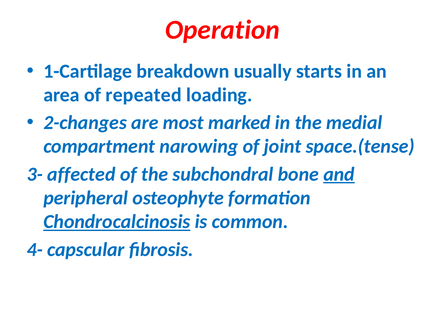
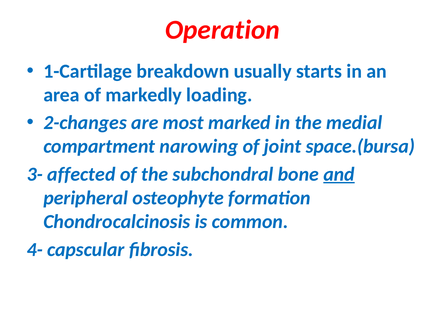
repeated: repeated -> markedly
space.(tense: space.(tense -> space.(bursa
Chondrocalcinosis underline: present -> none
